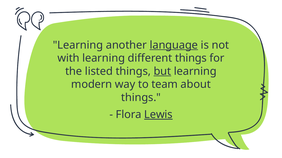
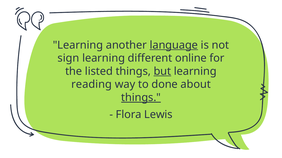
with: with -> sign
different things: things -> online
modern: modern -> reading
team: team -> done
things at (141, 98) underline: none -> present
Lewis underline: present -> none
